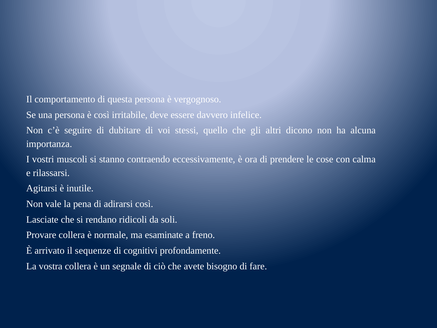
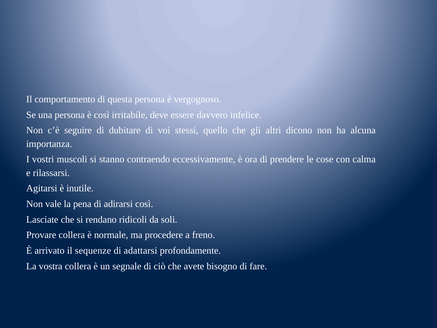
esaminate: esaminate -> procedere
cognitivi: cognitivi -> adattarsi
